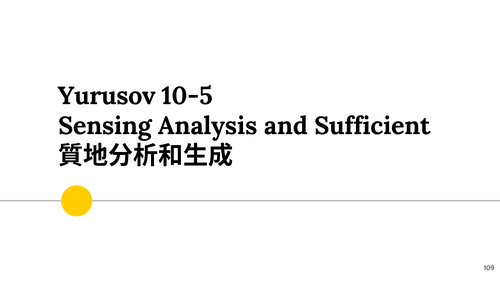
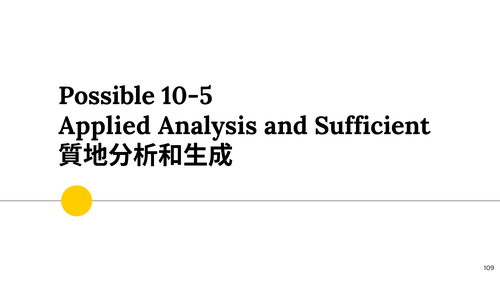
Yurusov: Yurusov -> Possible
Sensing: Sensing -> Applied
